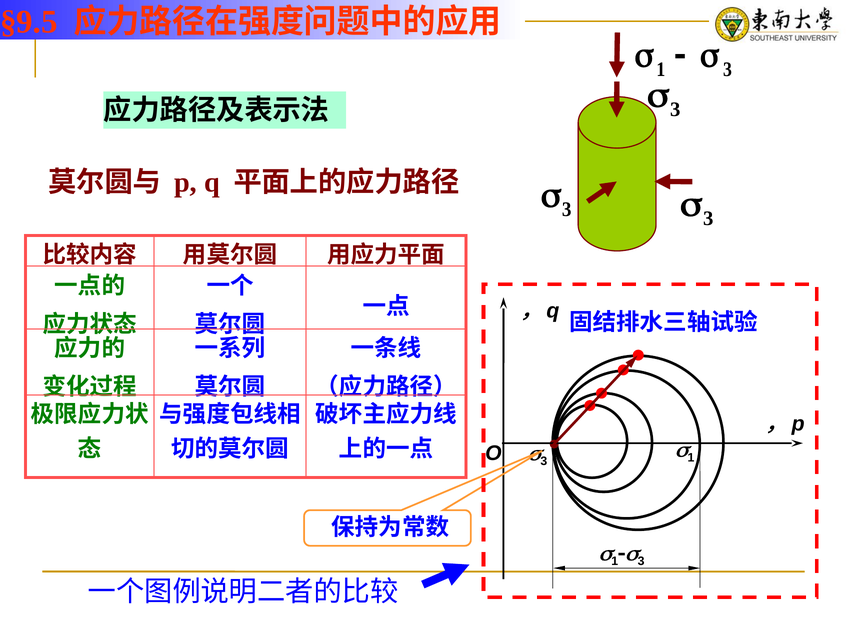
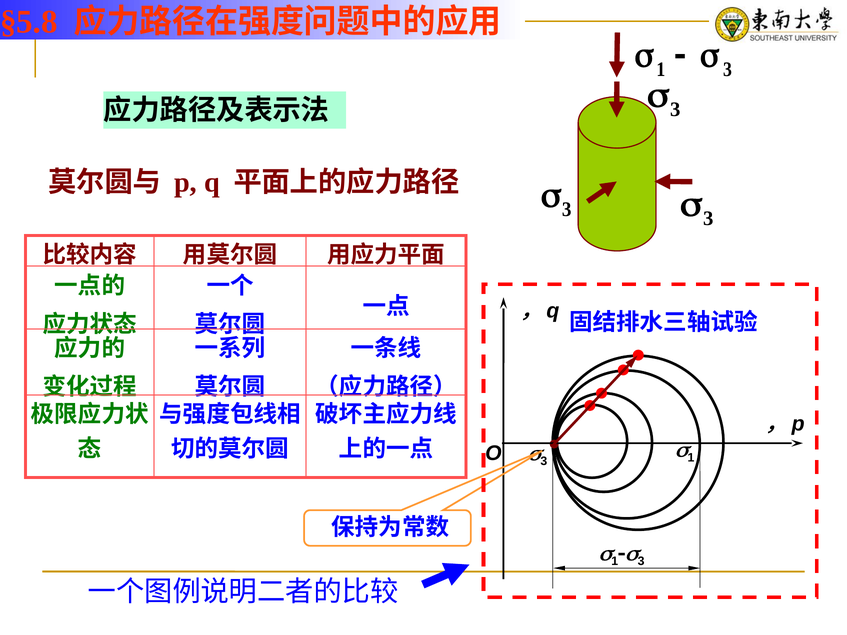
§9.5: §9.5 -> §5.8
